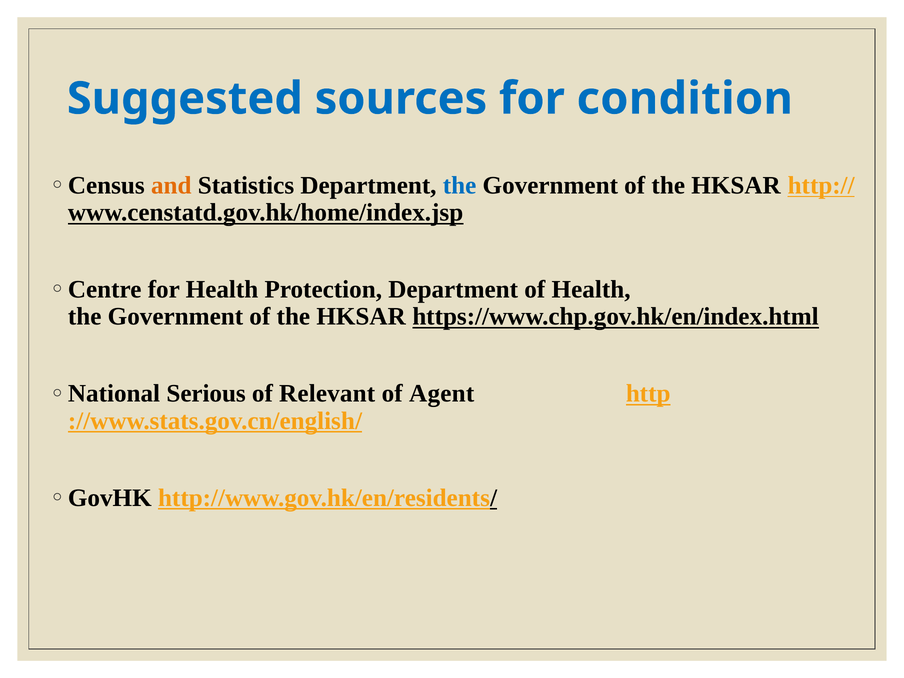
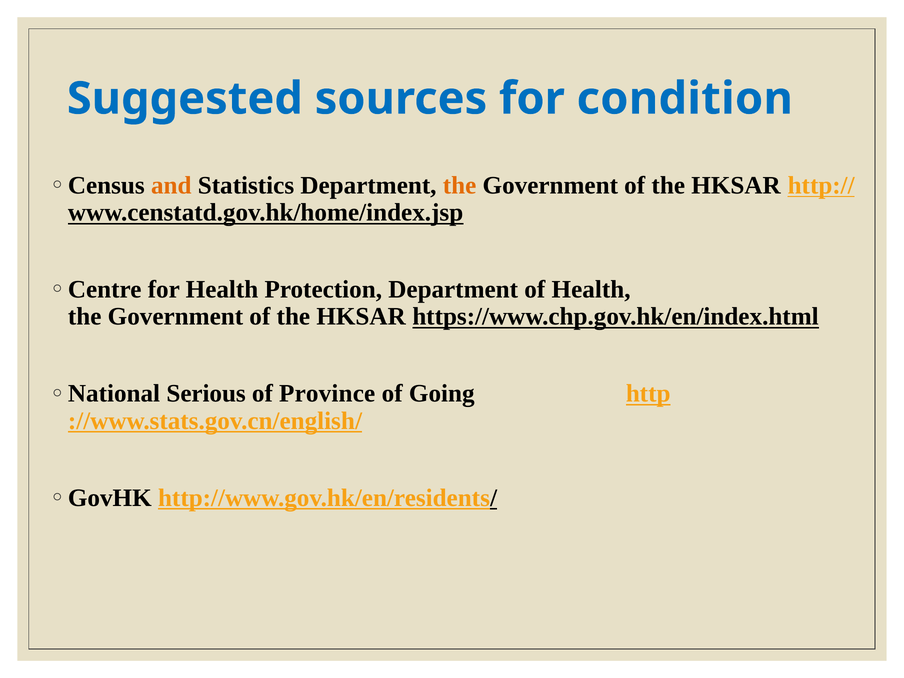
the at (460, 185) colour: blue -> orange
Relevant: Relevant -> Province
Agent: Agent -> Going
